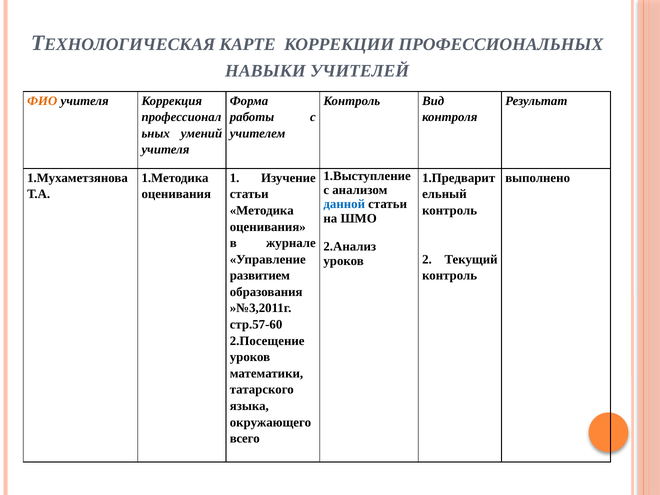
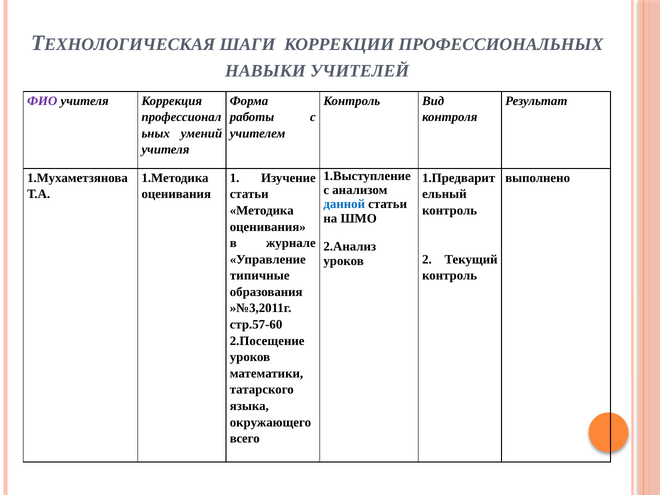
КАРТЕ: КАРТЕ -> ШАГИ
ФИО colour: orange -> purple
развитием: развитием -> типичные
